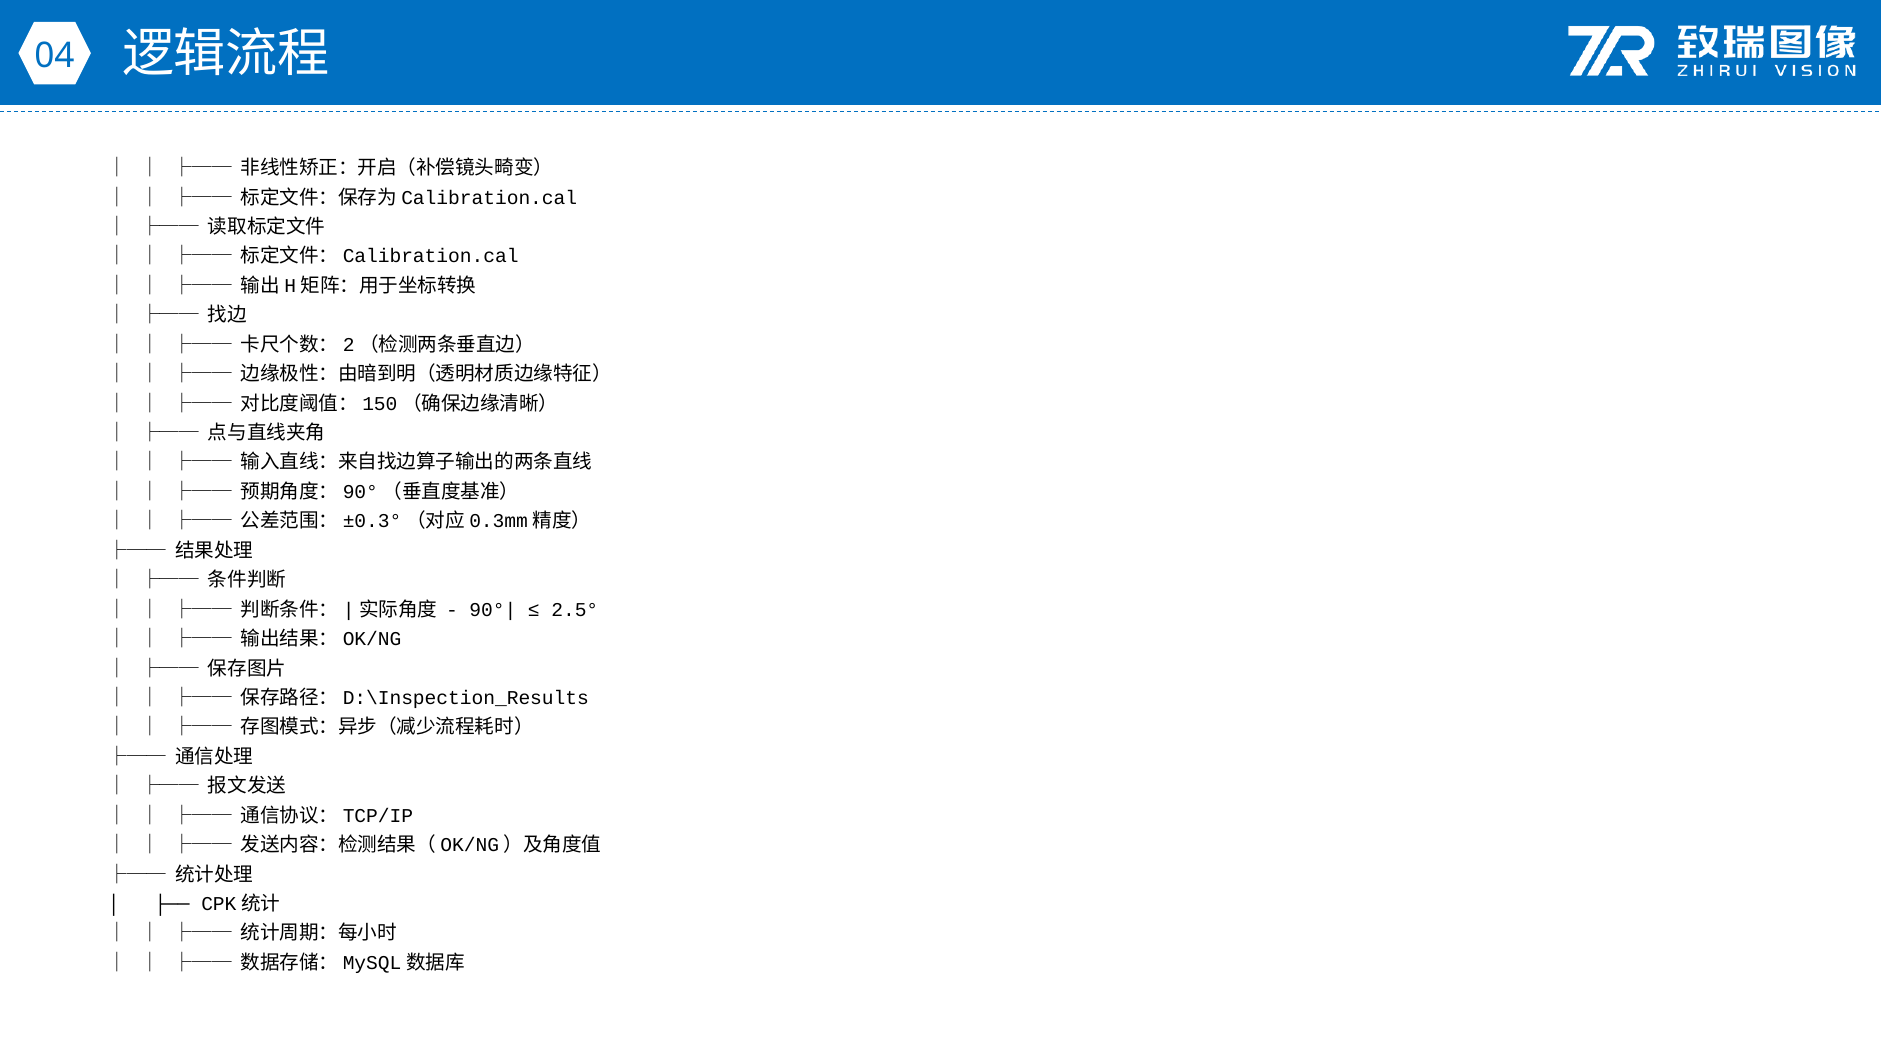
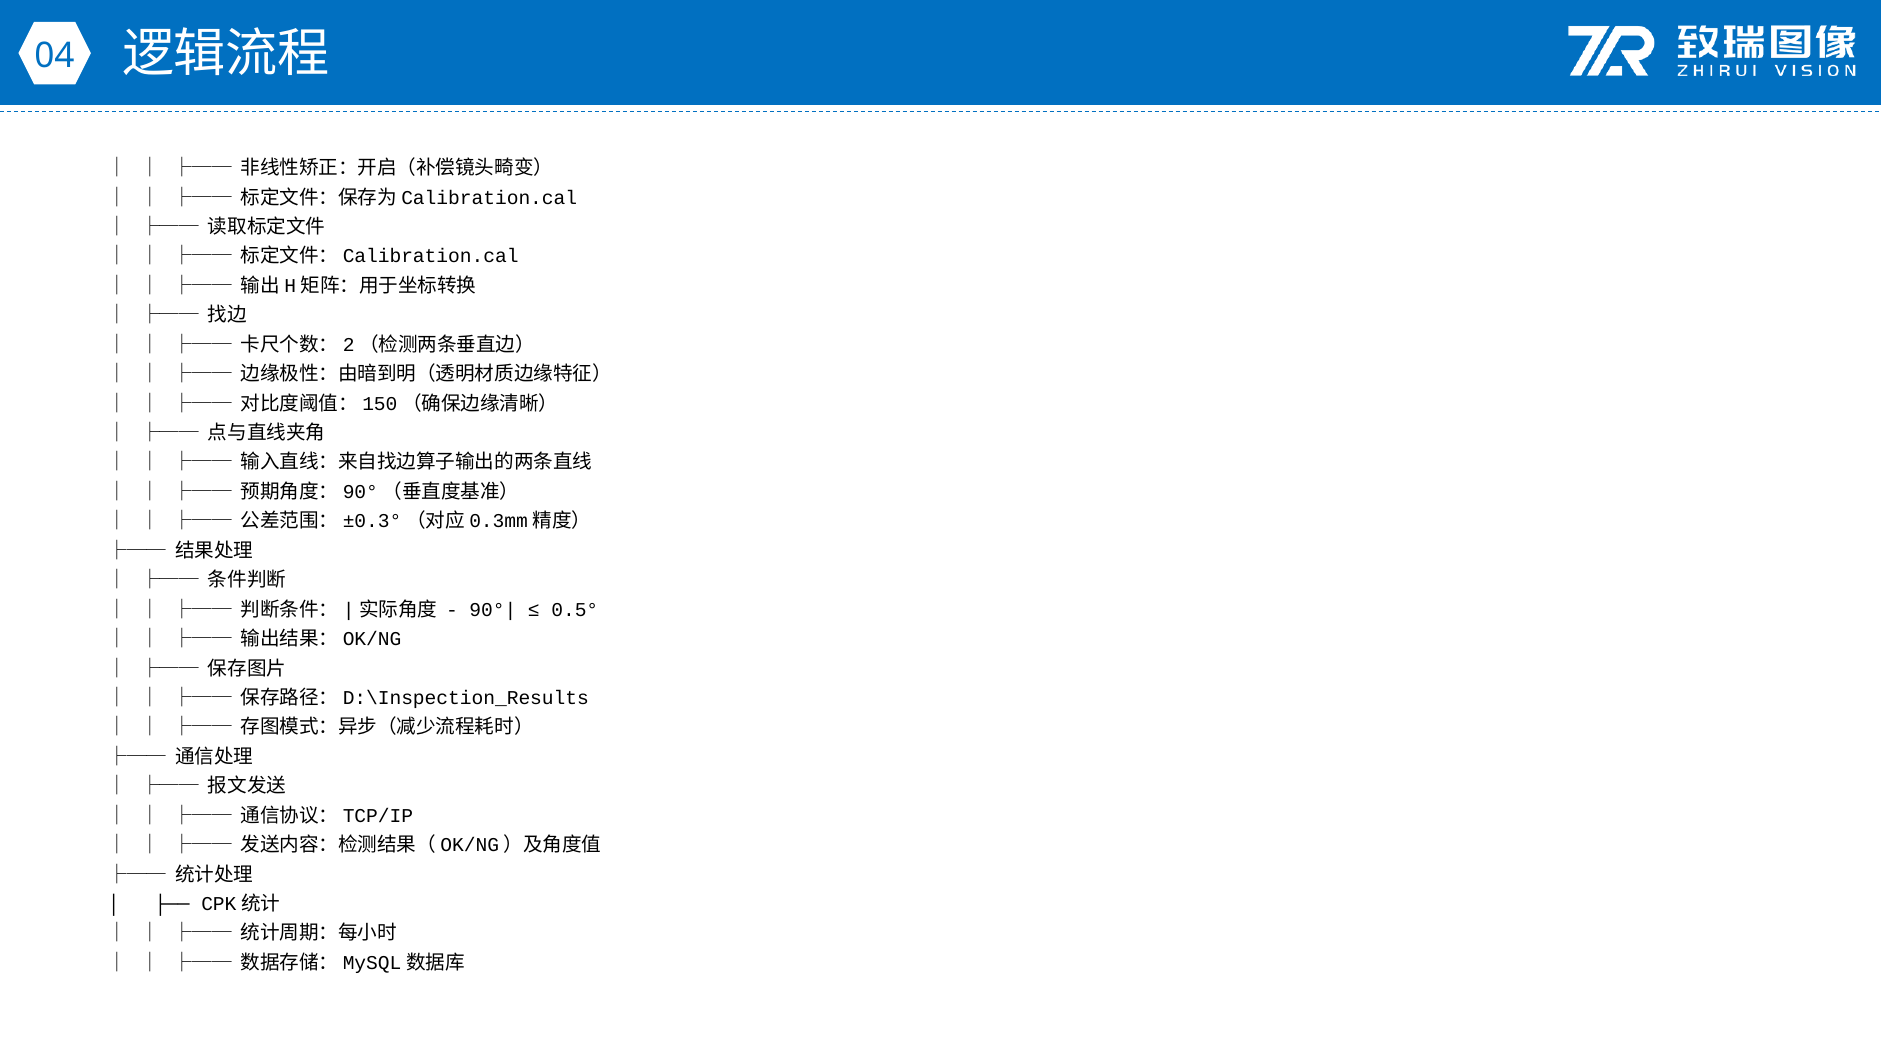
2.5°: 2.5° -> 0.5°
